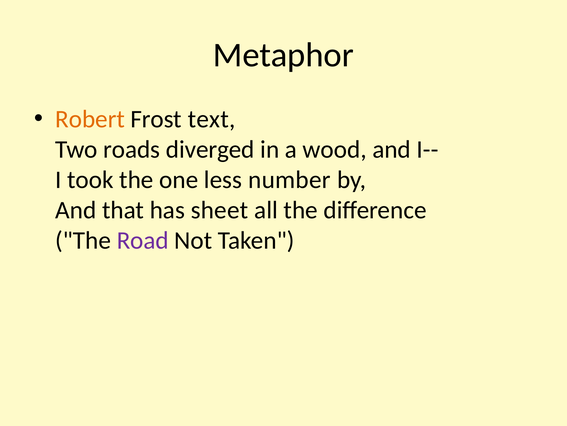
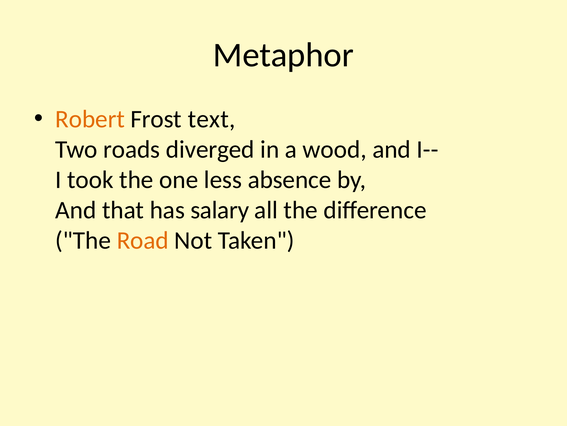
number: number -> absence
sheet: sheet -> salary
Road colour: purple -> orange
